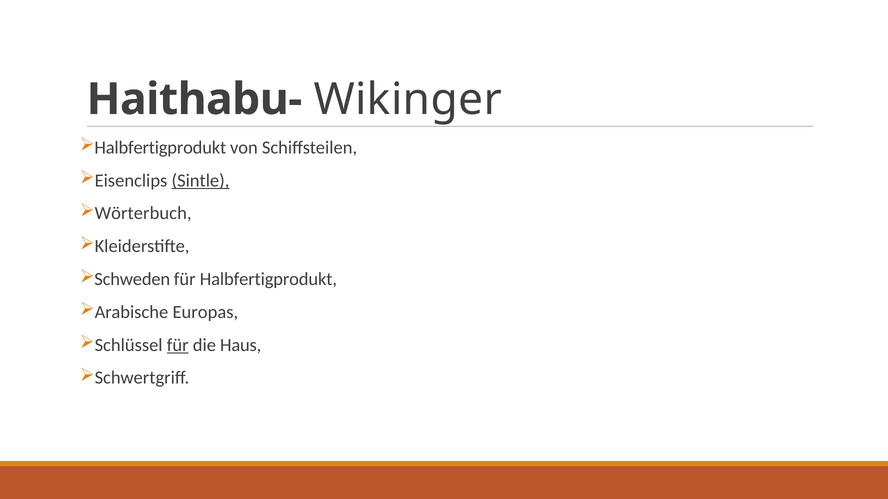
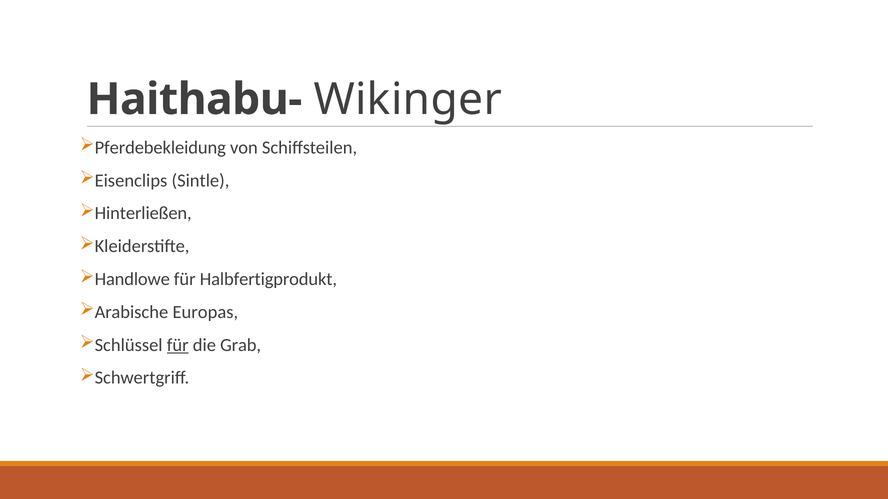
Halbfertigprodukt at (160, 148): Halbfertigprodukt -> Pferdebekleidung
Sintle underline: present -> none
Wörterbuch: Wörterbuch -> Hinterließen
Schweden: Schweden -> Handlowe
Haus: Haus -> Grab
